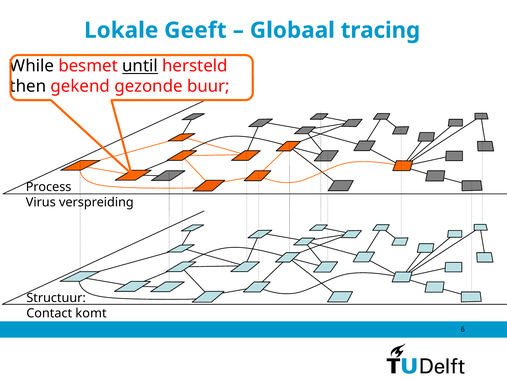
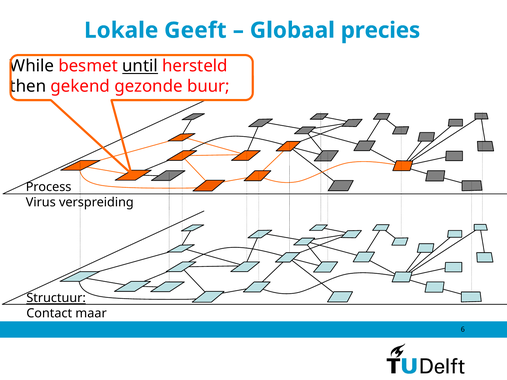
tracing: tracing -> precies
Structuur underline: none -> present
komt: komt -> maar
